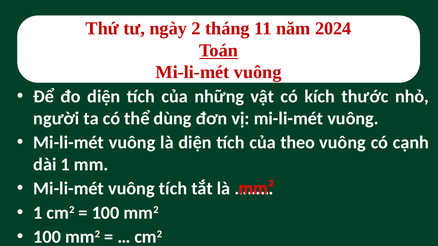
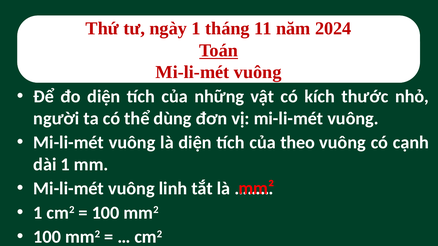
ngày 2: 2 -> 1
vuông tích: tích -> linh
